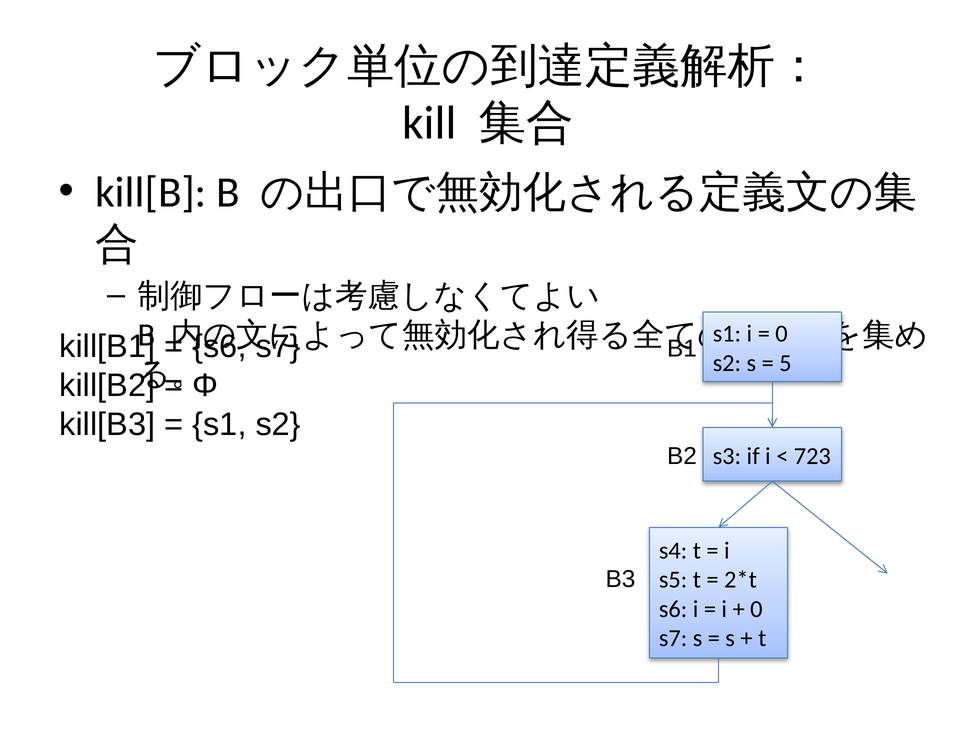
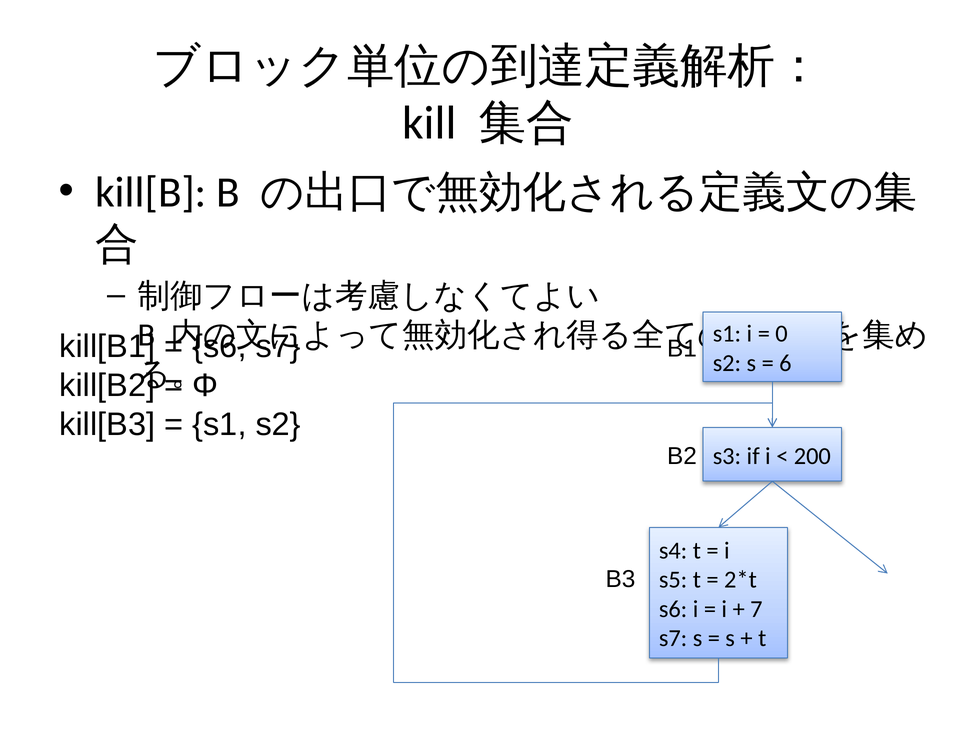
5: 5 -> 6
723: 723 -> 200
0 at (756, 609): 0 -> 7
